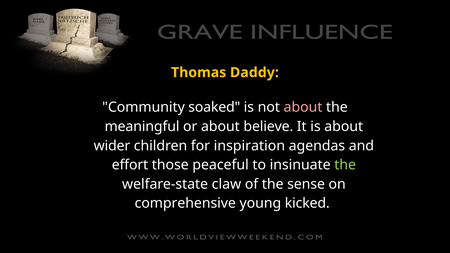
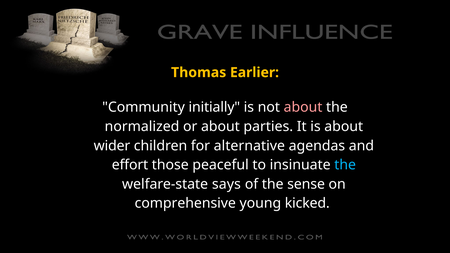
Daddy: Daddy -> Earlier
soaked: soaked -> initially
meaningful: meaningful -> normalized
believe: believe -> parties
inspiration: inspiration -> alternative
the at (345, 165) colour: light green -> light blue
claw: claw -> says
